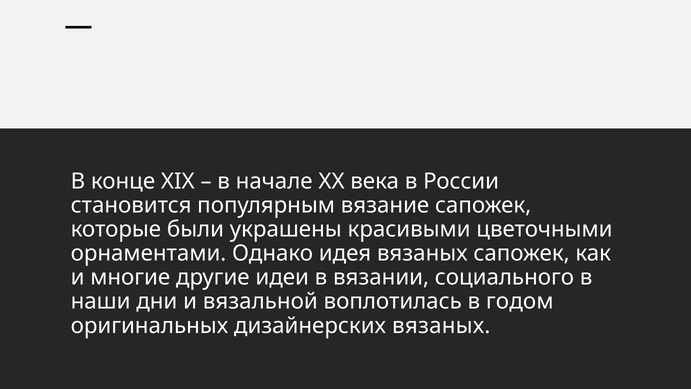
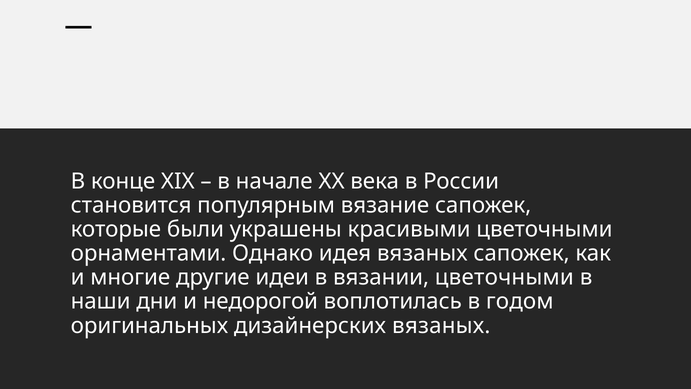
вязании социального: социального -> цветочными
вязальной: вязальной -> недорогой
